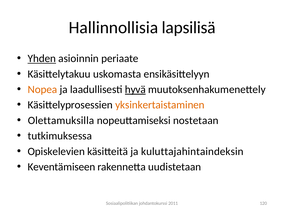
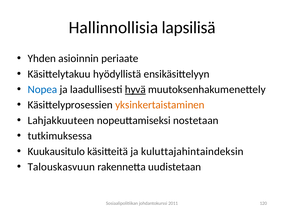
Yhden underline: present -> none
uskomasta: uskomasta -> hyödyllistä
Nopea colour: orange -> blue
Olettamuksilla: Olettamuksilla -> Lahjakkuuteen
Opiskelevien: Opiskelevien -> Kuukausitulo
Keventämiseen: Keventämiseen -> Talouskasvuun
